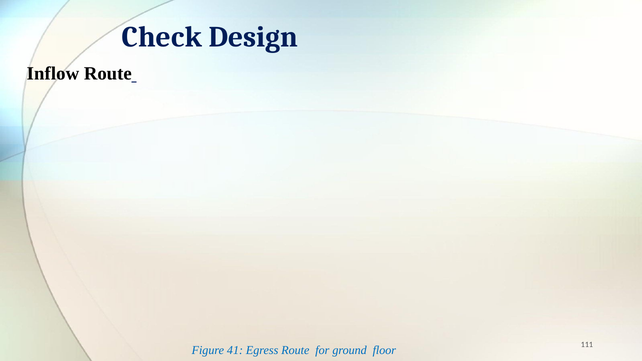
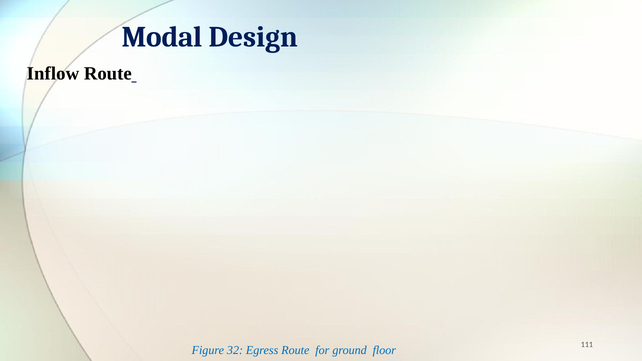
Check: Check -> Modal
41: 41 -> 32
